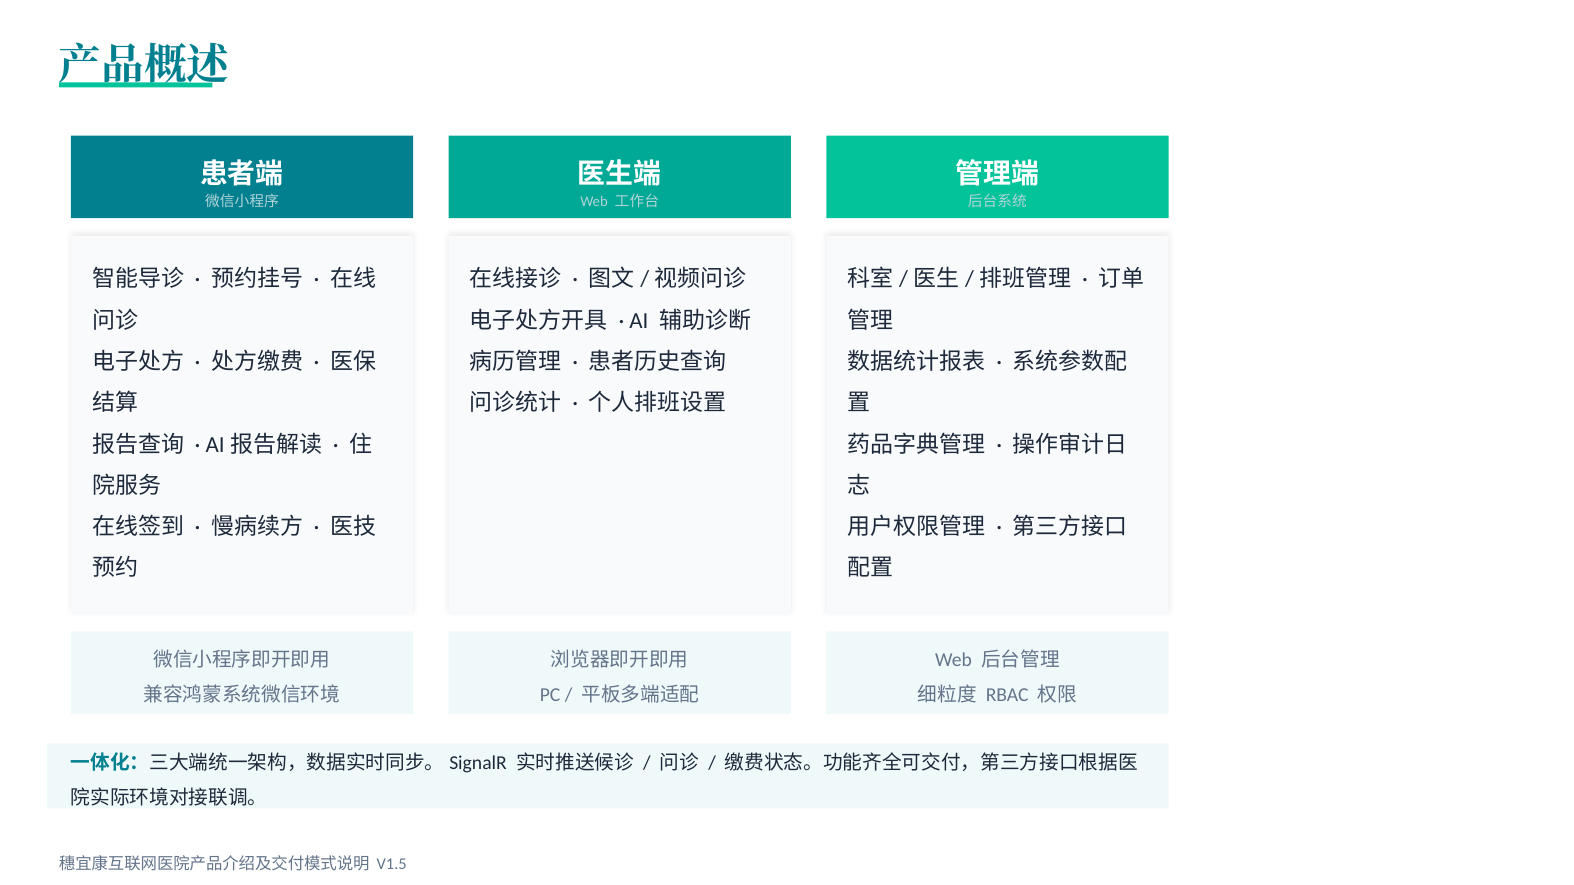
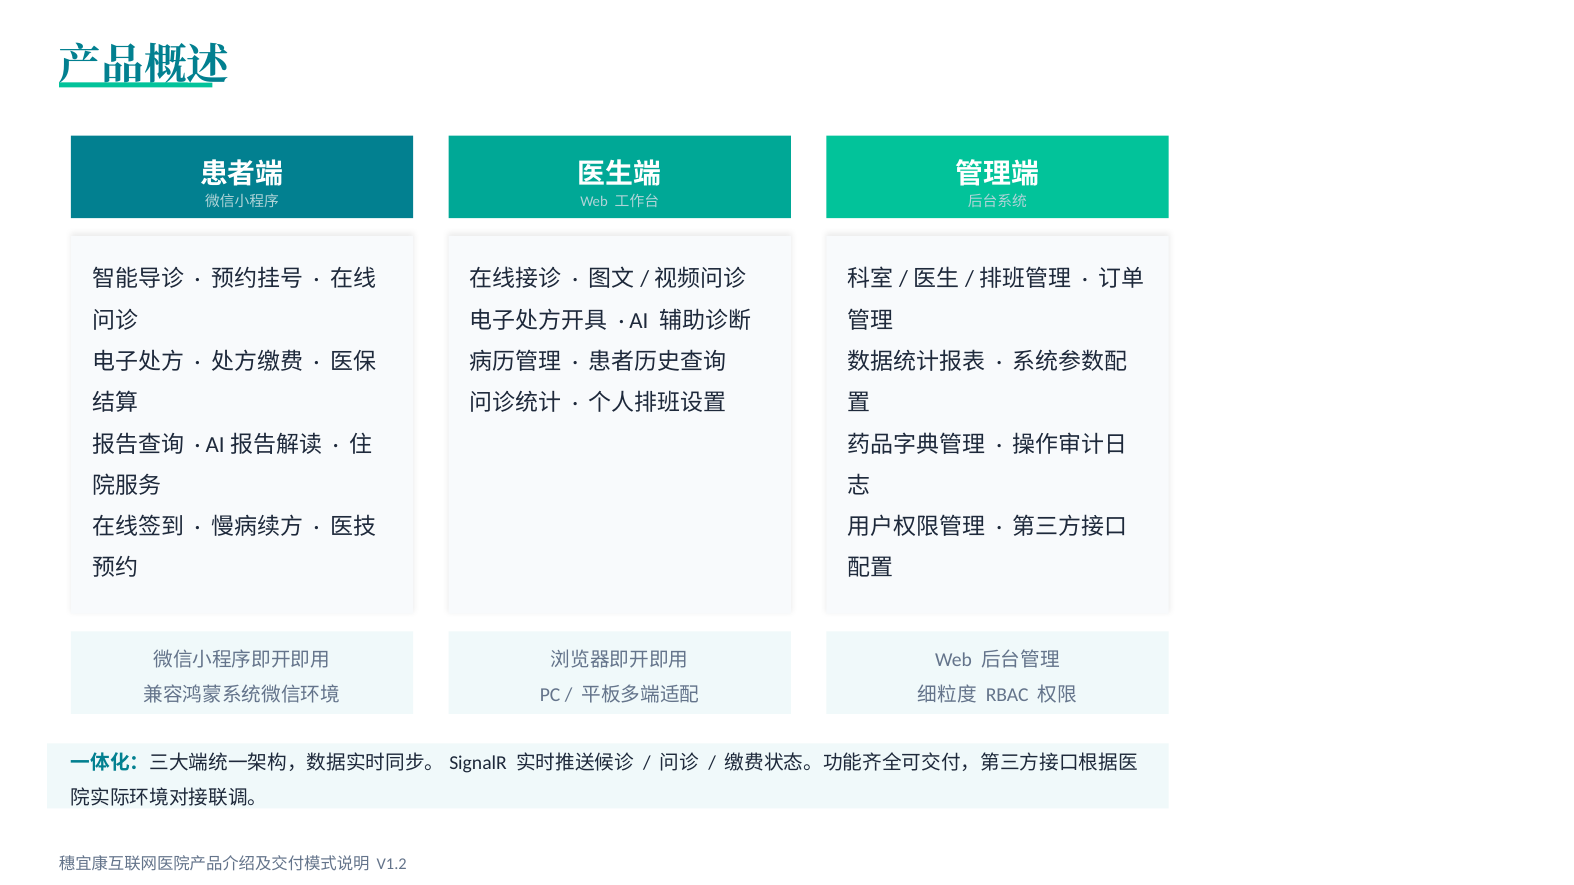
V1.5: V1.5 -> V1.2
